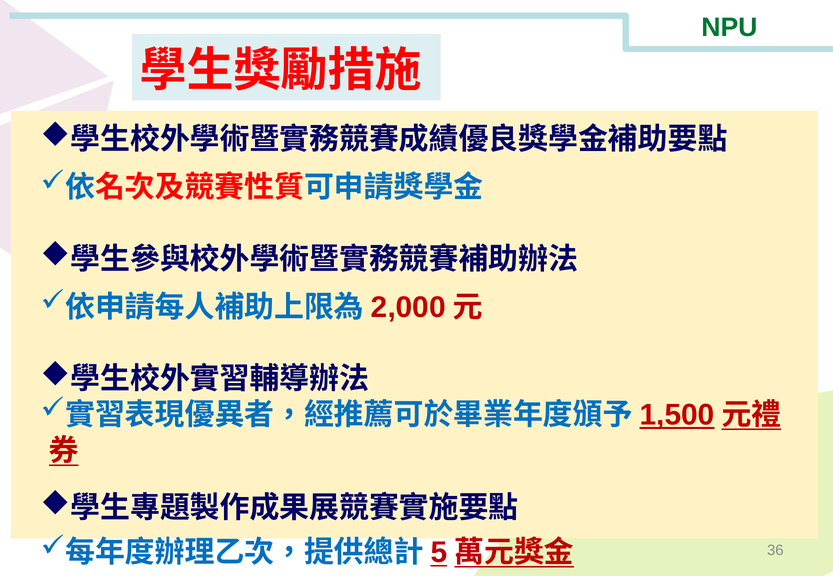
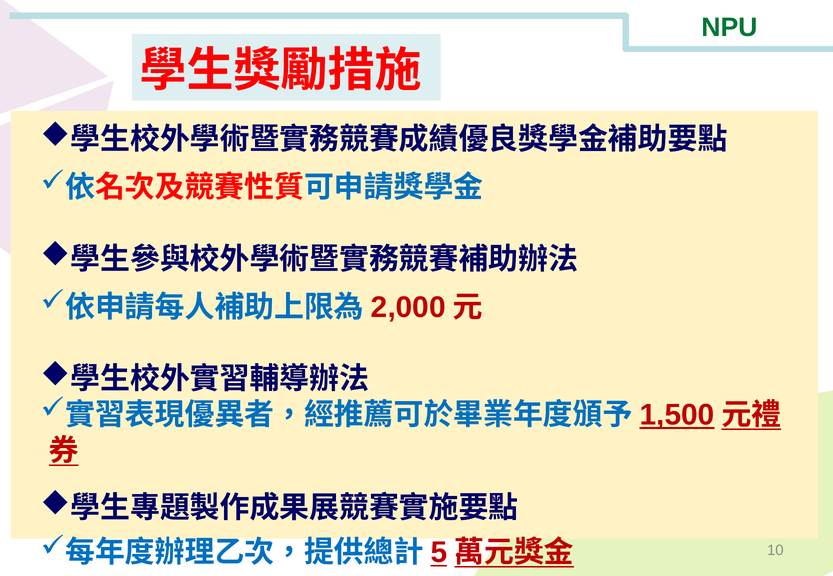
36: 36 -> 10
